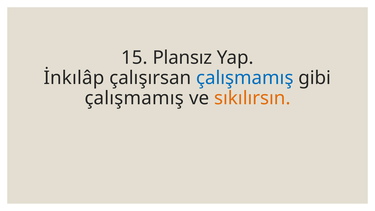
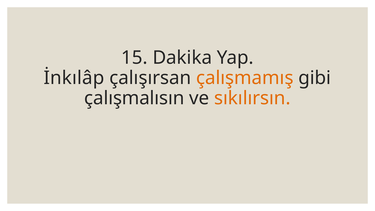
Plansız: Plansız -> Dakika
çalışmamış at (245, 78) colour: blue -> orange
çalışmamış at (134, 98): çalışmamış -> çalışmalısın
